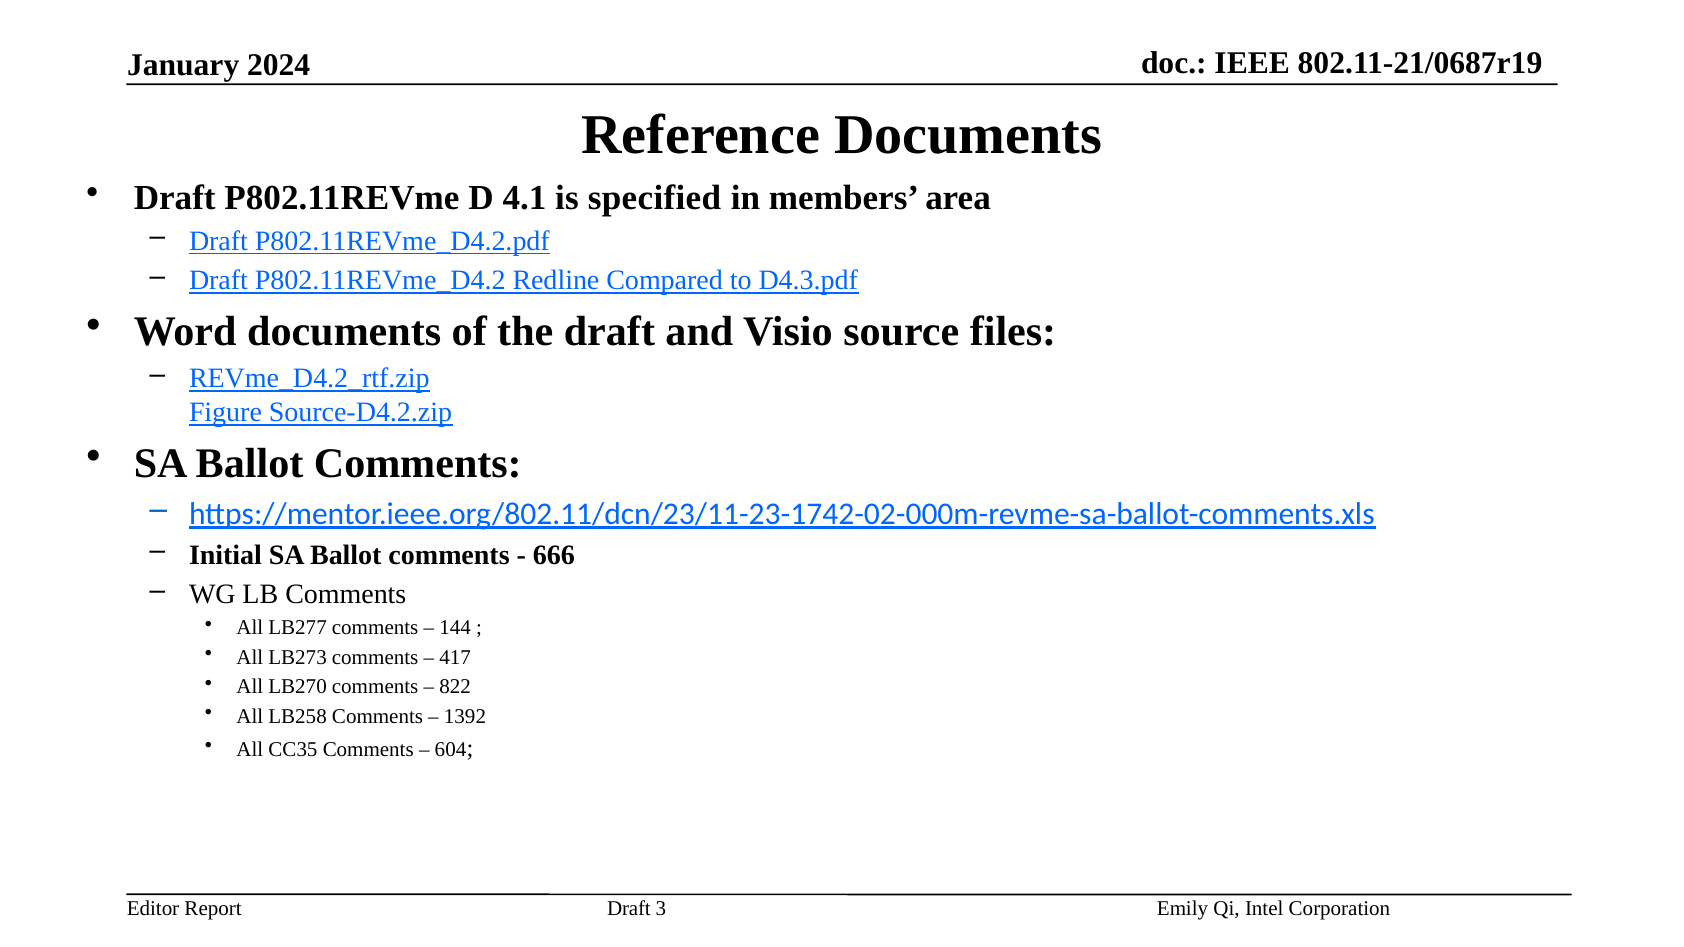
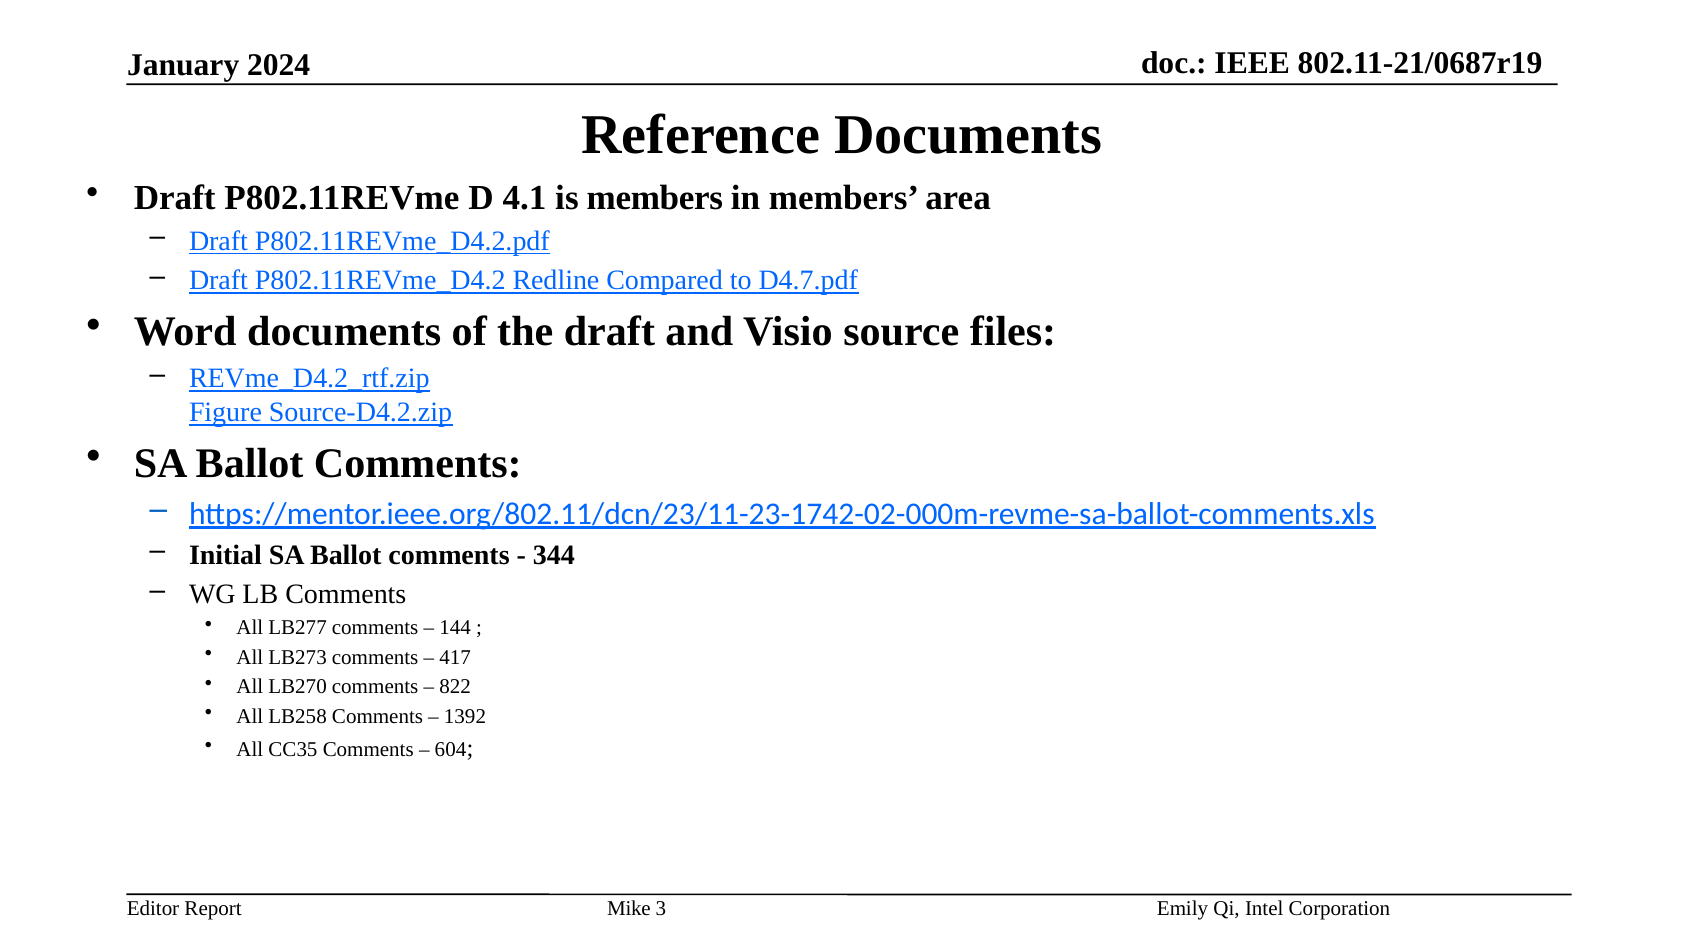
is specified: specified -> members
D4.3.pdf: D4.3.pdf -> D4.7.pdf
666: 666 -> 344
Draft at (629, 908): Draft -> Mike
